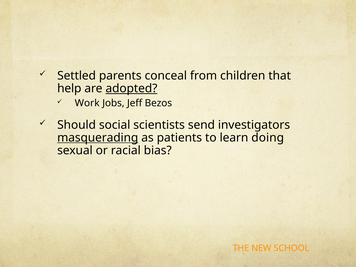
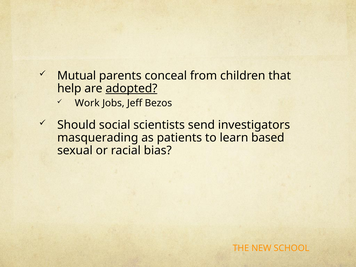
Settled: Settled -> Mutual
masquerading underline: present -> none
doing: doing -> based
